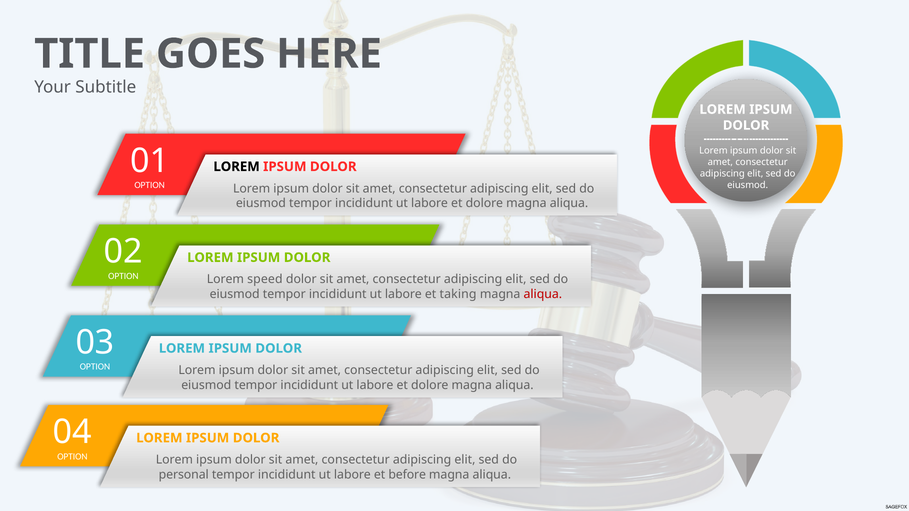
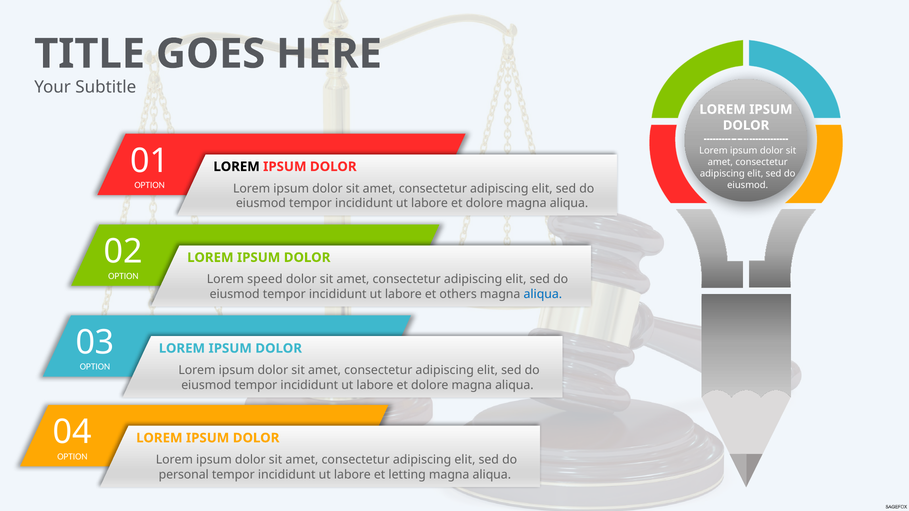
taking: taking -> others
aliqua at (543, 294) colour: red -> blue
before: before -> letting
